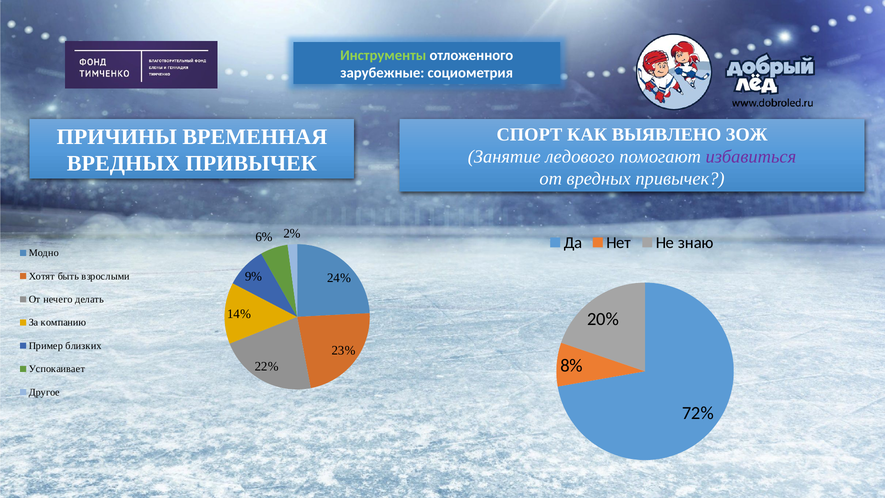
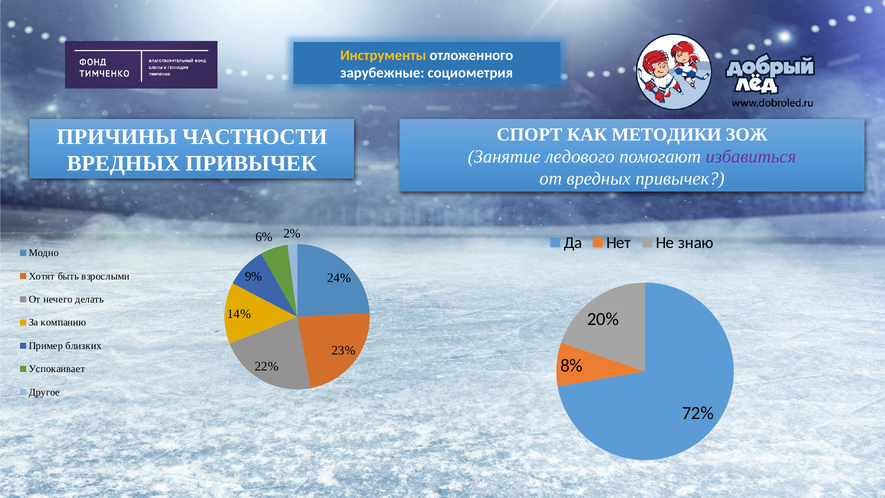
Инструменты colour: light green -> yellow
ВЫЯВЛЕНО: ВЫЯВЛЕНО -> МЕТОДИКИ
ВРЕМЕННАЯ: ВРЕМЕННАЯ -> ЧАСТНОСТИ
